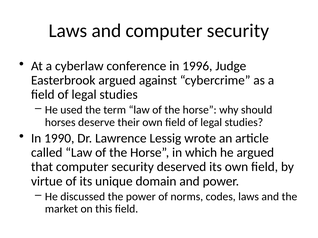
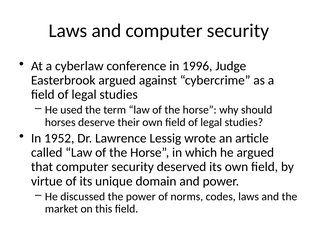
1990: 1990 -> 1952
